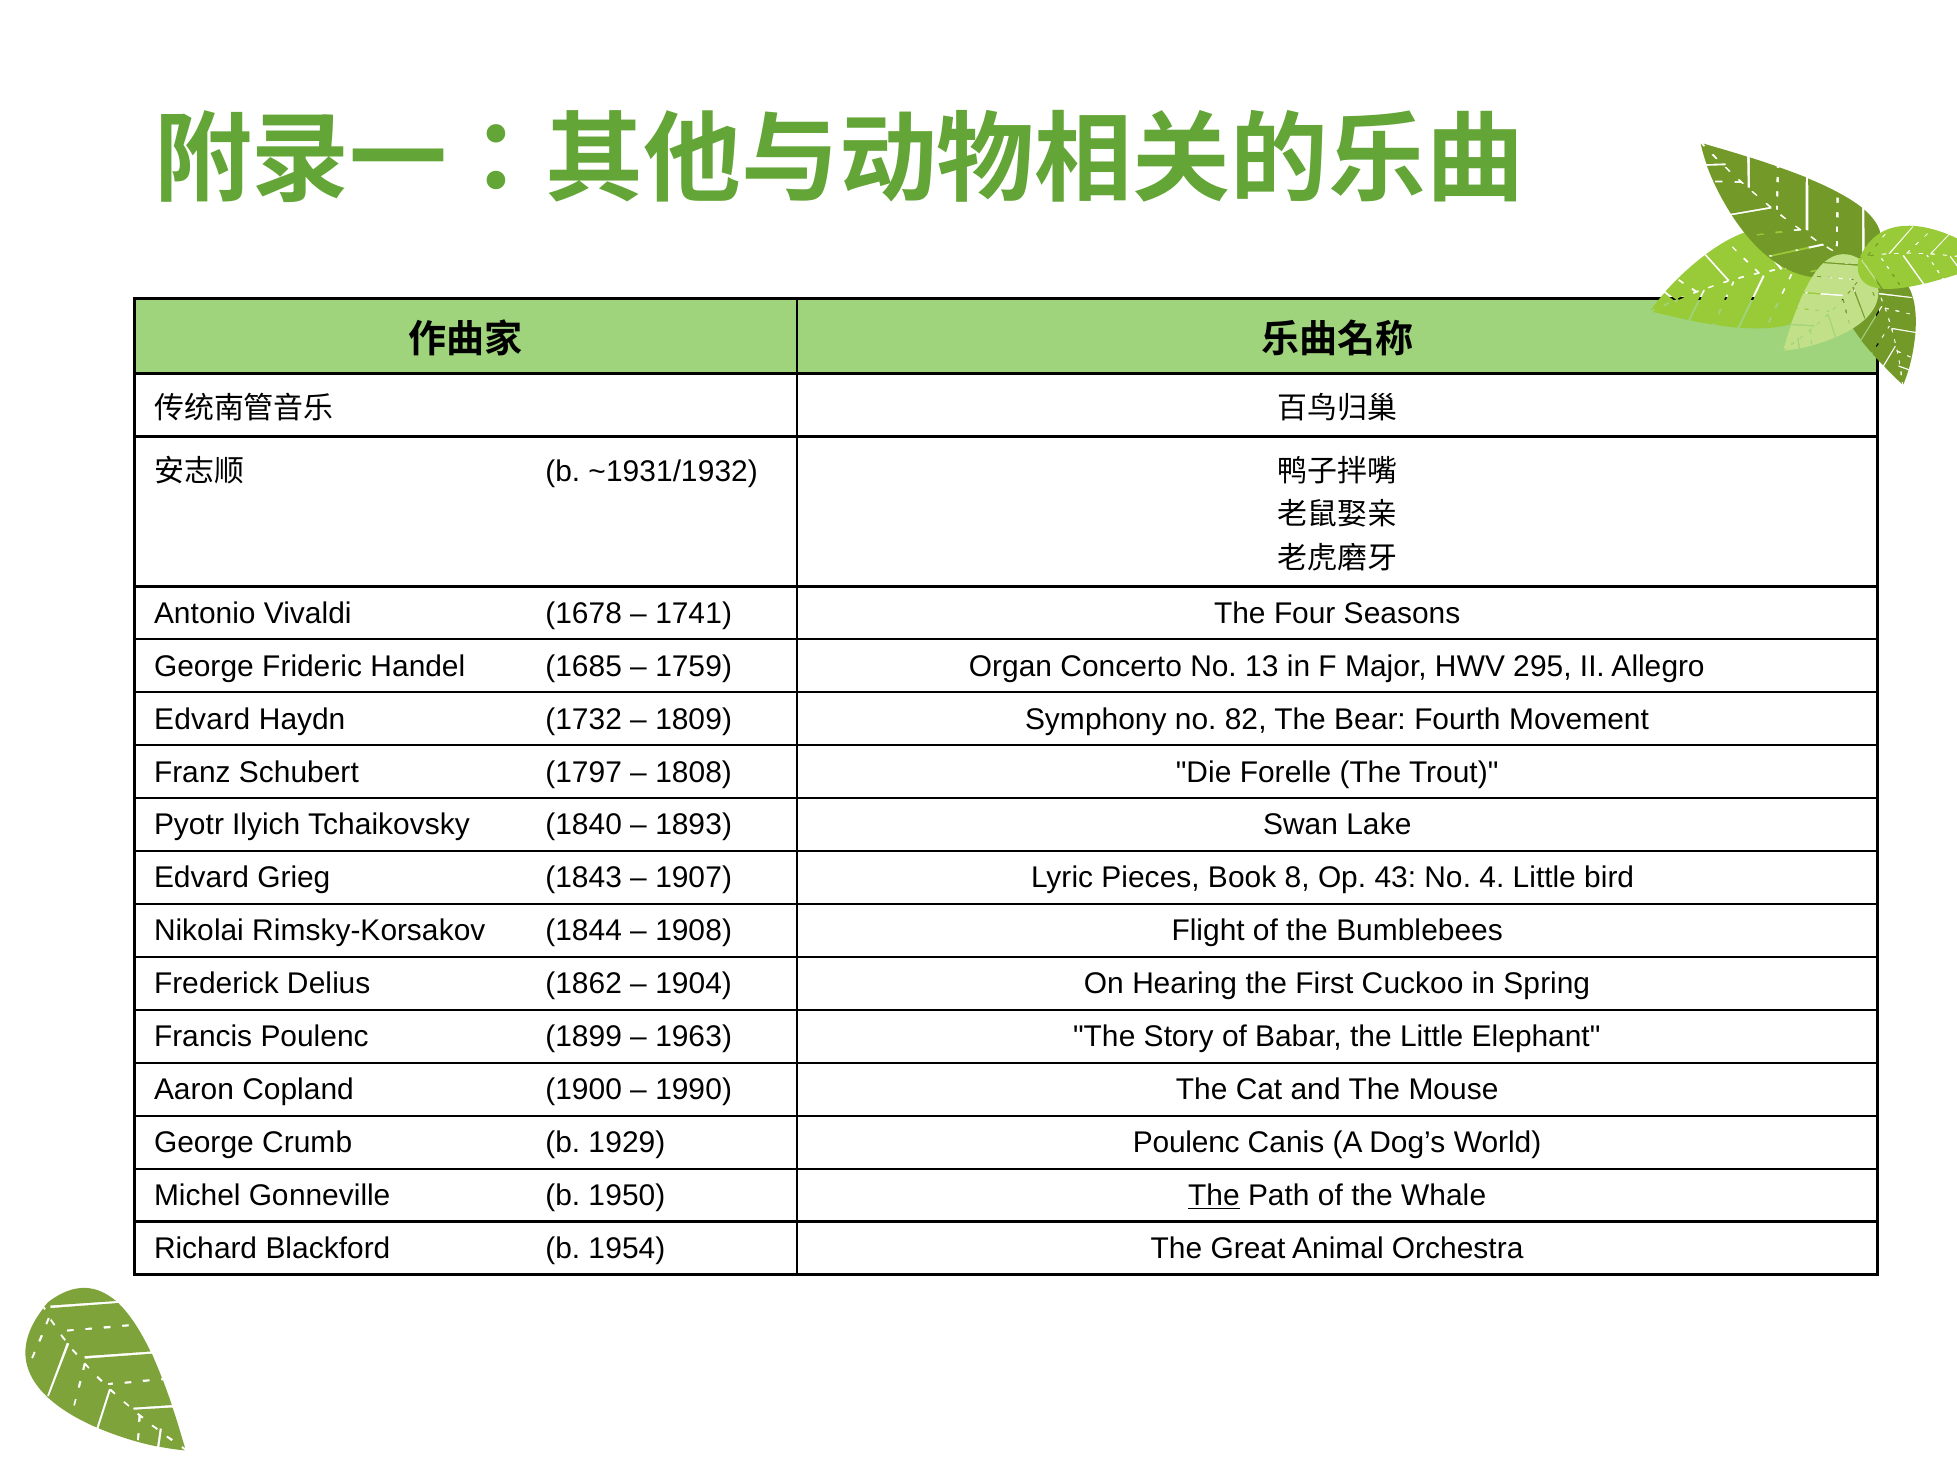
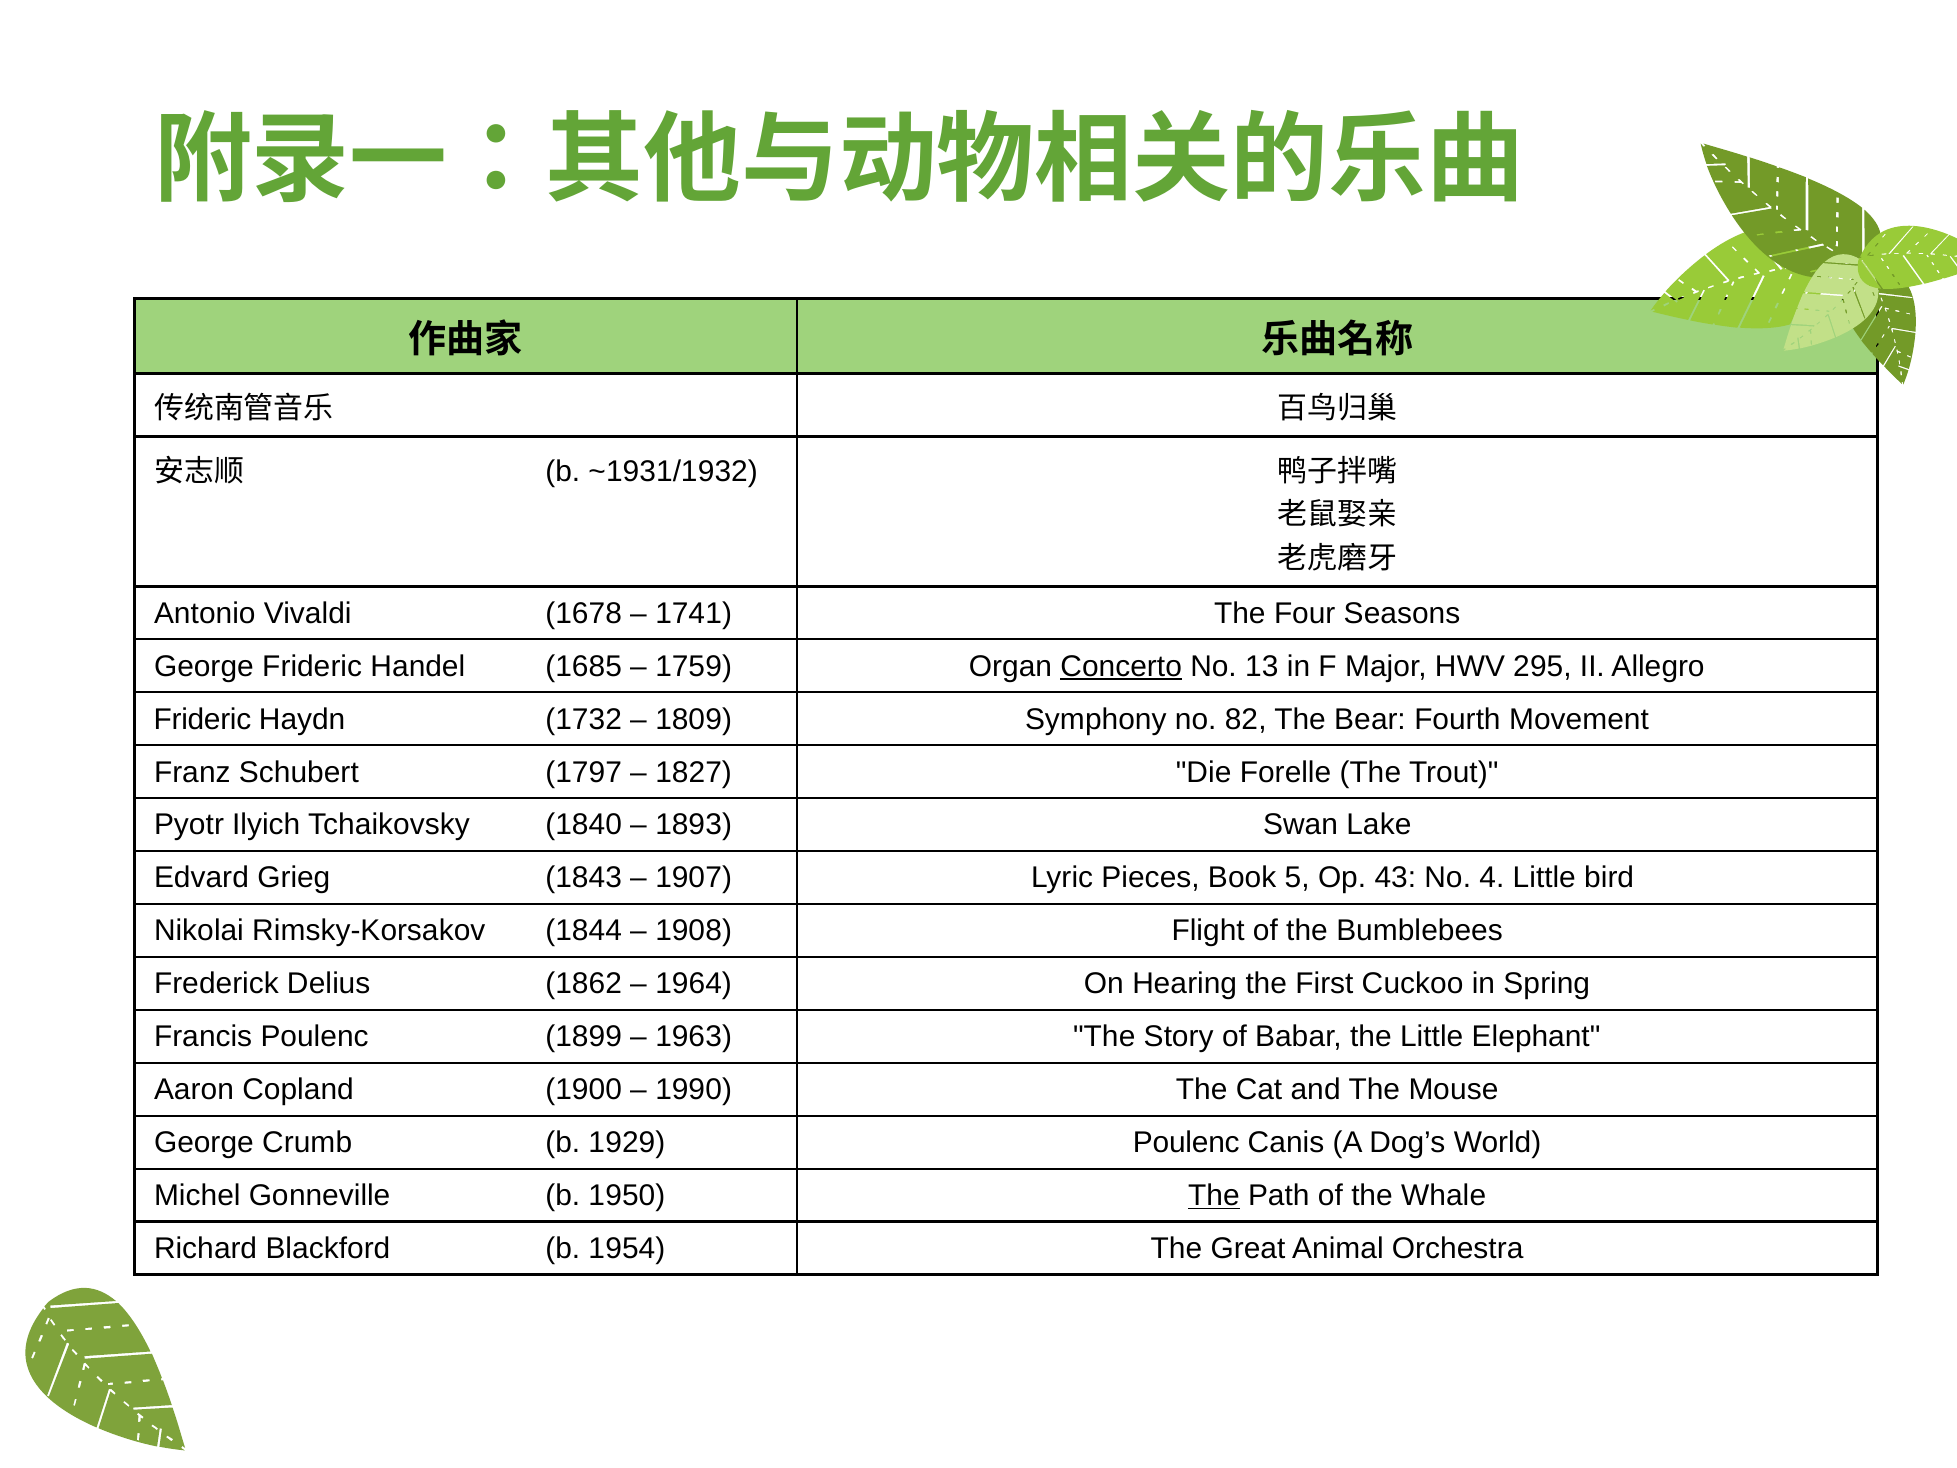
Concerto underline: none -> present
Edvard at (202, 719): Edvard -> Frideric
1808: 1808 -> 1827
8: 8 -> 5
1904: 1904 -> 1964
